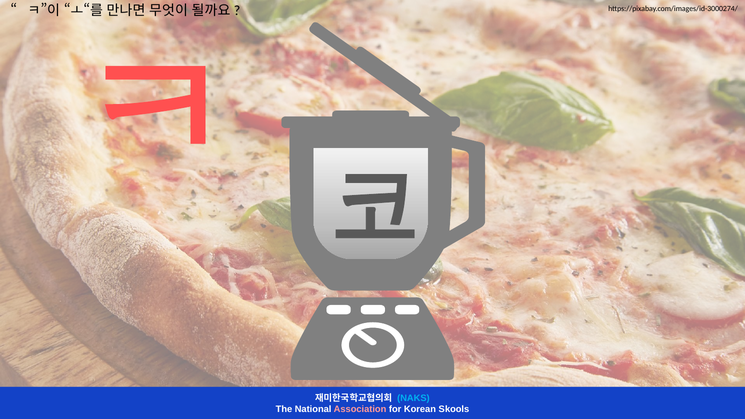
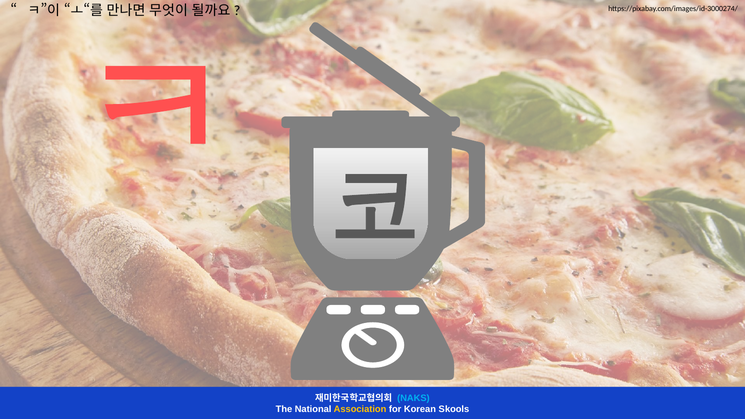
Association colour: pink -> yellow
